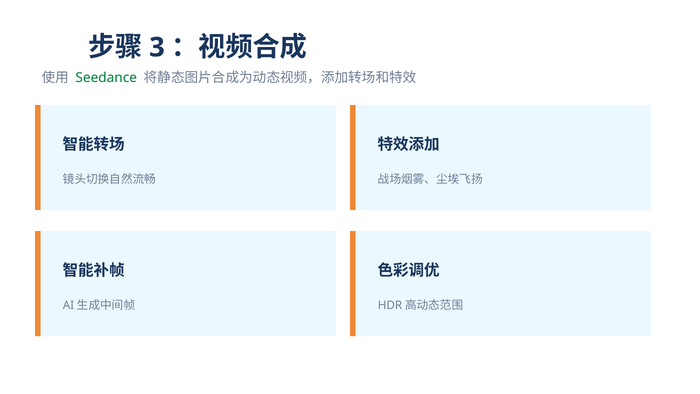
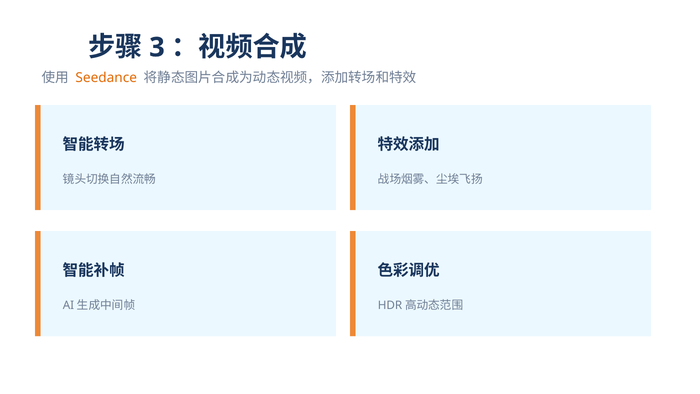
Seedance colour: green -> orange
